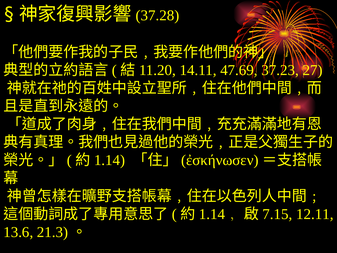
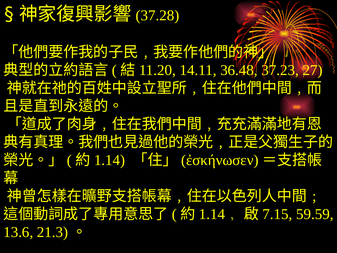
47.69: 47.69 -> 36.48
12.11: 12.11 -> 59.59
